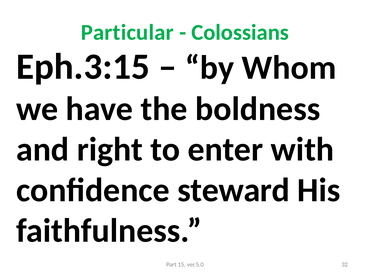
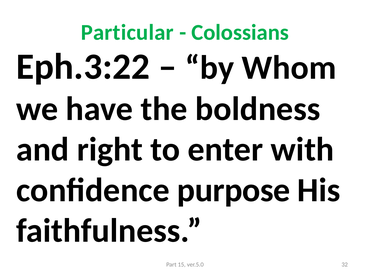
Eph.3:15: Eph.3:15 -> Eph.3:22
steward: steward -> purpose
